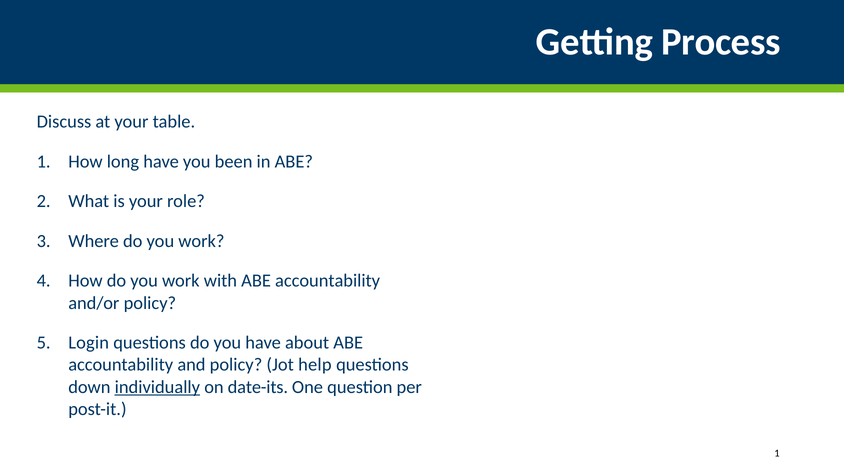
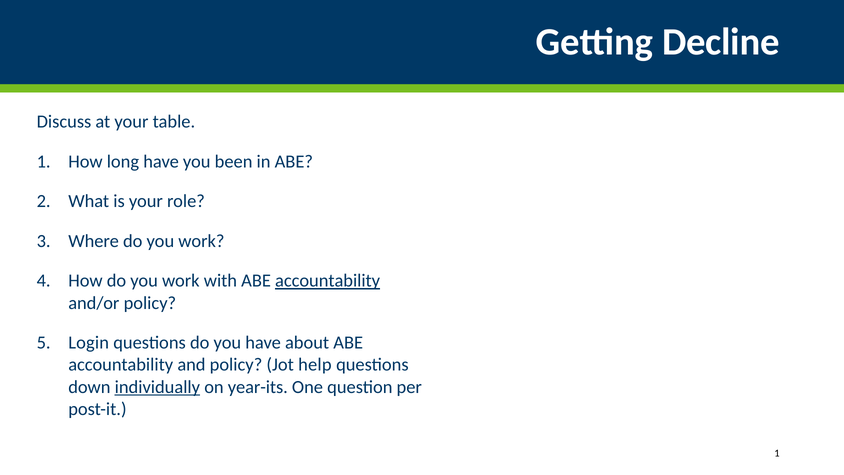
Process: Process -> Decline
accountability at (328, 281) underline: none -> present
date-its: date-its -> year-its
